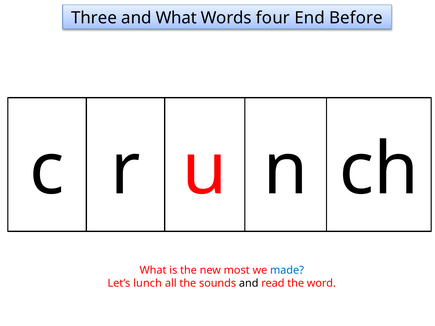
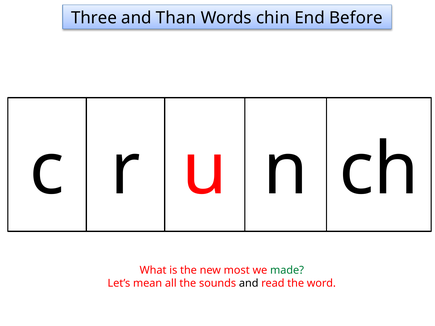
and What: What -> Than
four: four -> chin
made colour: blue -> green
lunch: lunch -> mean
